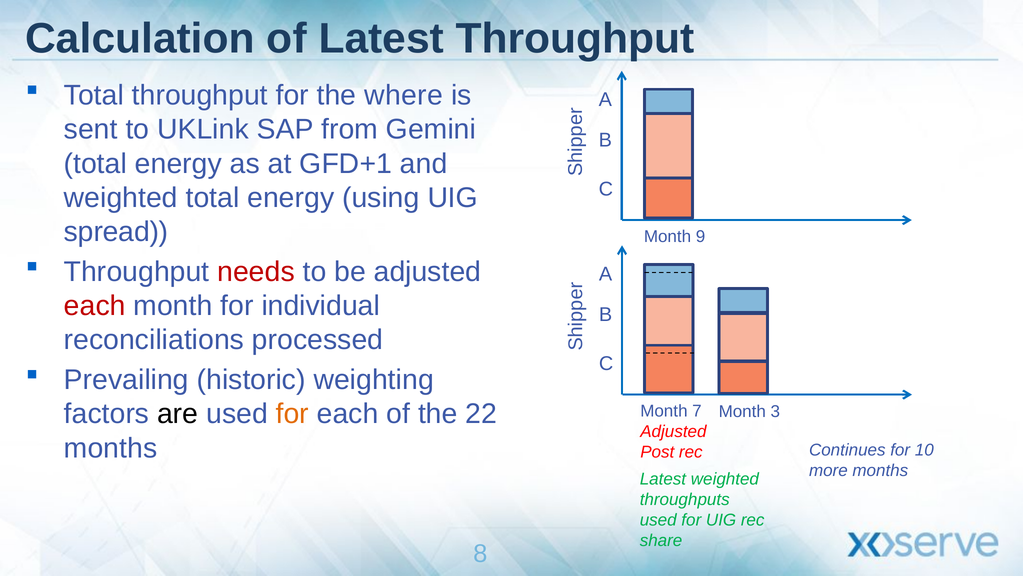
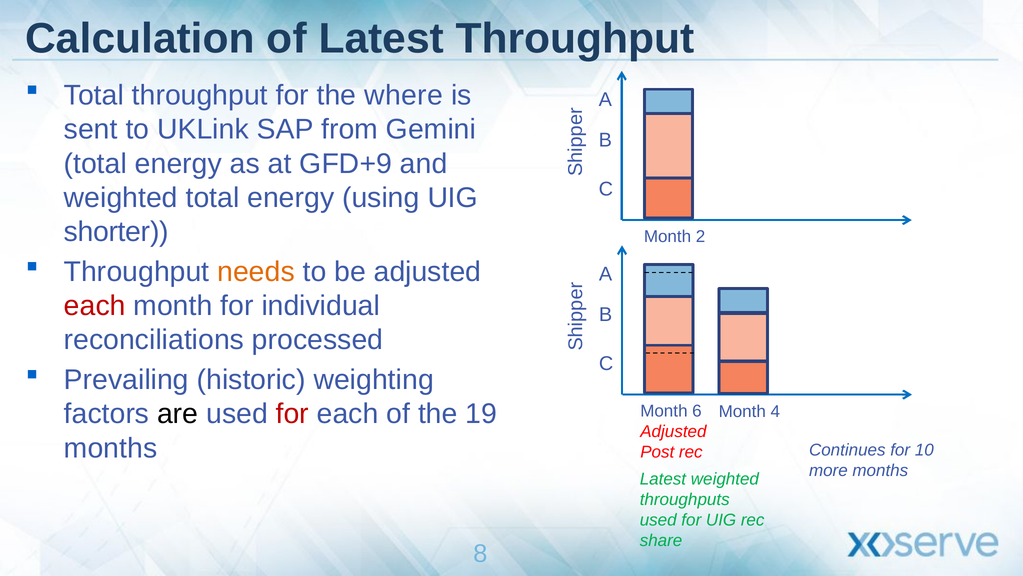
GFD+1: GFD+1 -> GFD+9
spread: spread -> shorter
9: 9 -> 2
needs colour: red -> orange
for at (292, 414) colour: orange -> red
22: 22 -> 19
7: 7 -> 6
3: 3 -> 4
